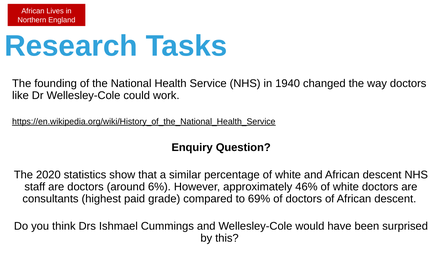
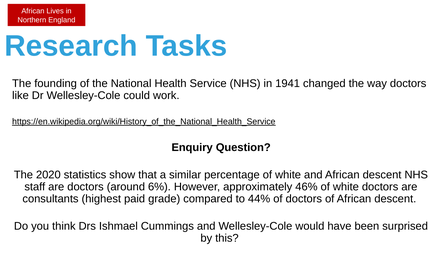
1940: 1940 -> 1941
69%: 69% -> 44%
